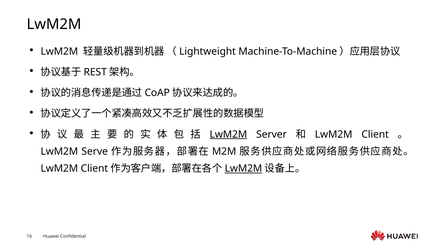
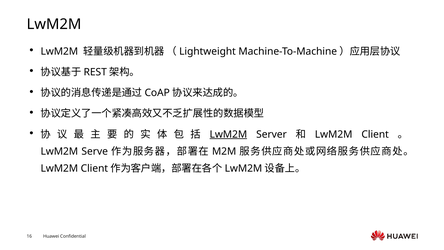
LwM2M at (243, 168) underline: present -> none
